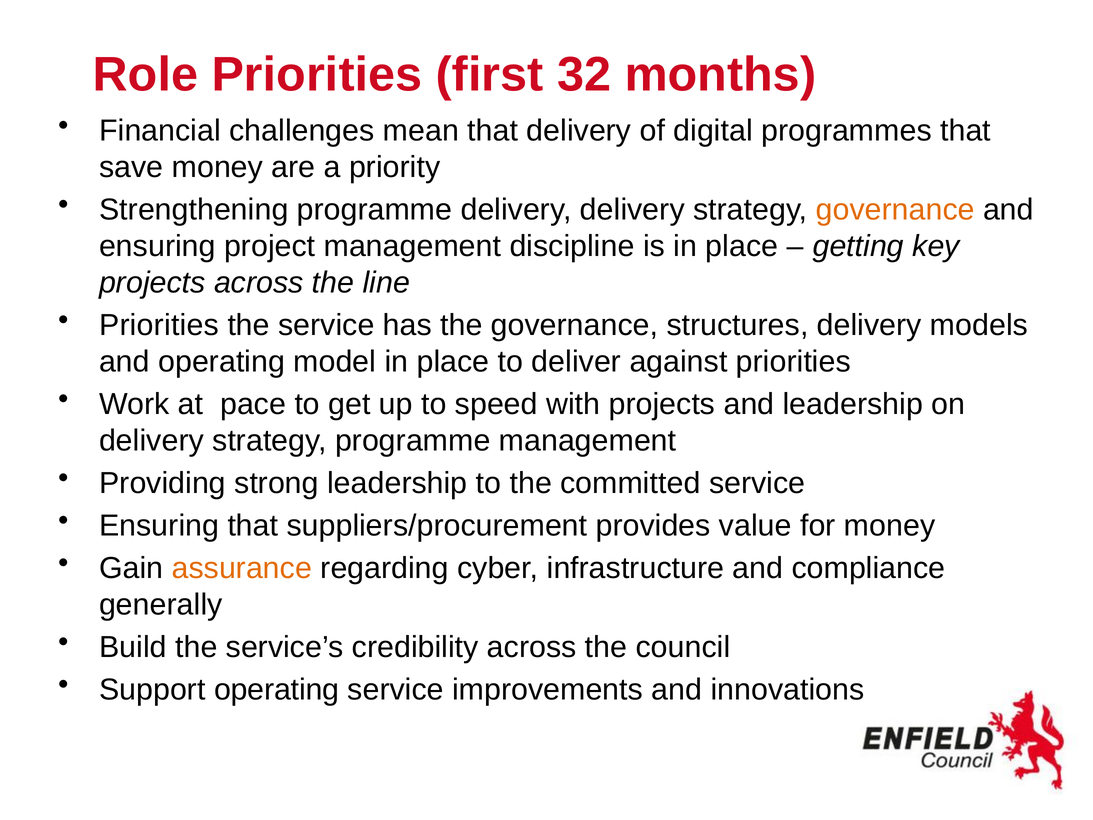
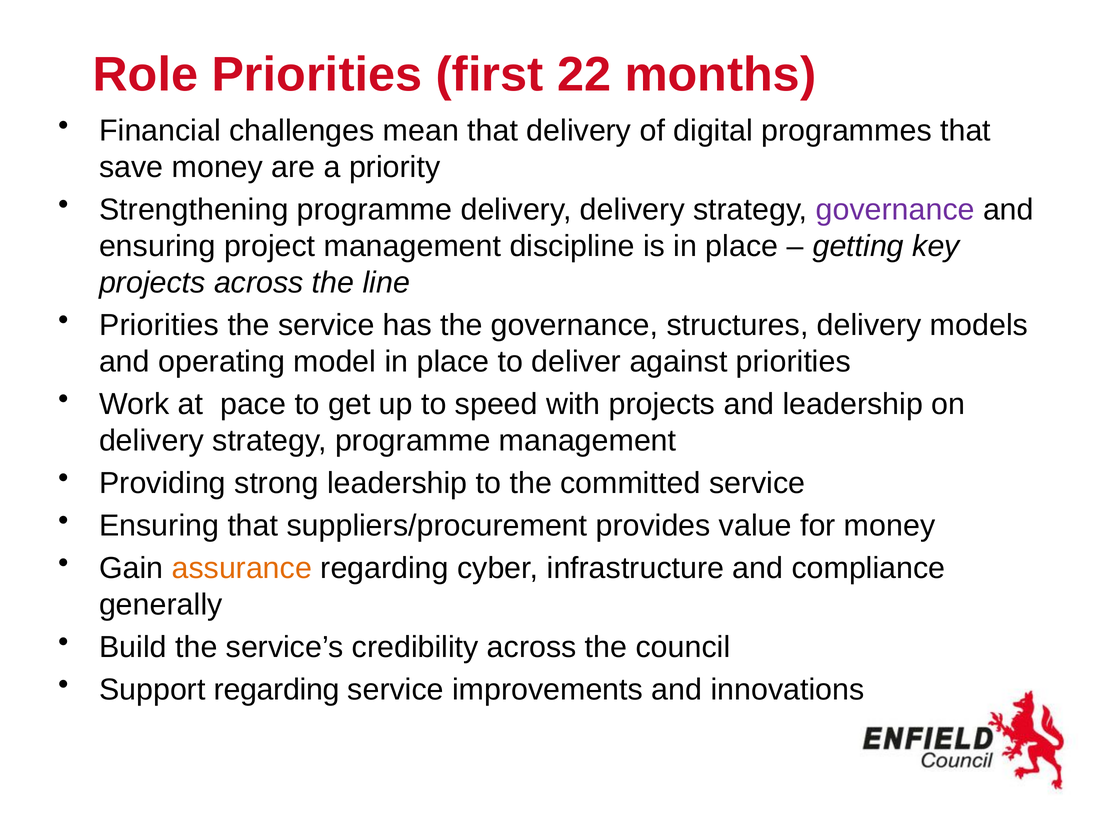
32: 32 -> 22
governance at (895, 210) colour: orange -> purple
Support operating: operating -> regarding
